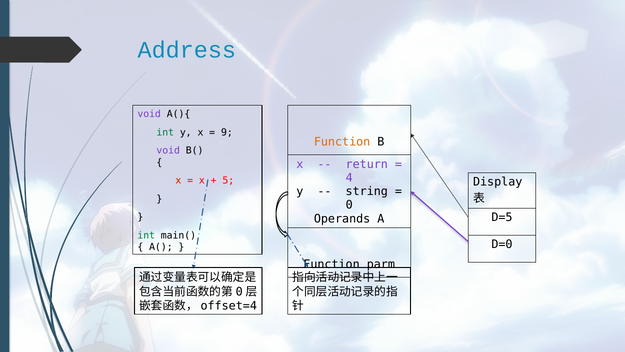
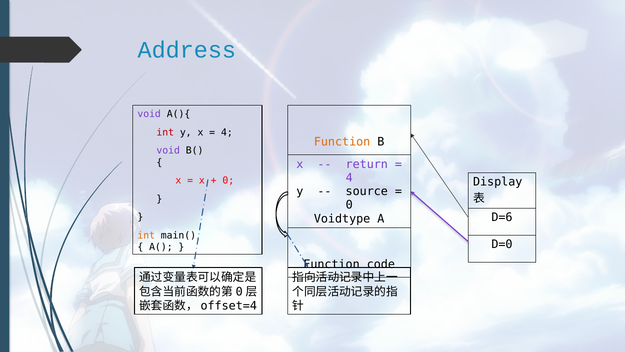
int at (165, 132) colour: green -> red
9 at (227, 132): 9 -> 4
5 at (228, 180): 5 -> 0
string: string -> source
D=5: D=5 -> D=6
Operands: Operands -> Voidtype
int at (146, 235) colour: green -> orange
parm: parm -> code
